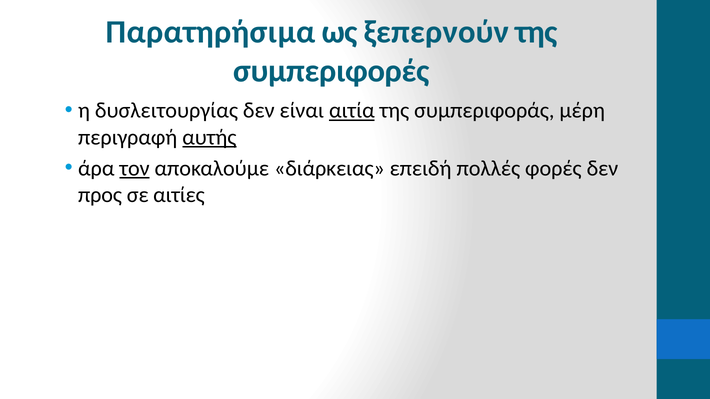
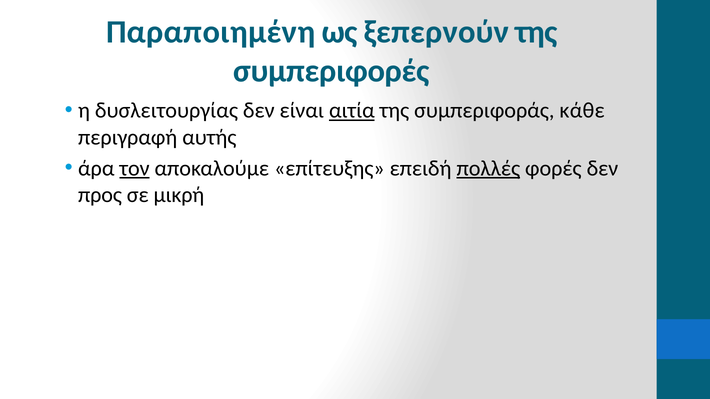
Παρατηρήσιμα: Παρατηρήσιμα -> Παραποιημένη
μέρη: μέρη -> κάθε
αυτής underline: present -> none
διάρκειας: διάρκειας -> επίτευξης
πολλές underline: none -> present
αιτίες: αιτίες -> μικρή
